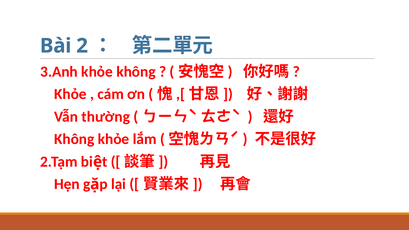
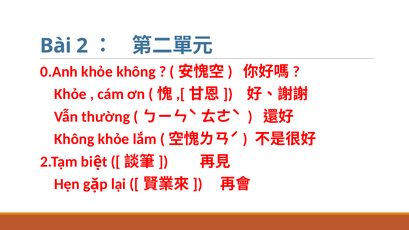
3.Anh: 3.Anh -> 0.Anh
